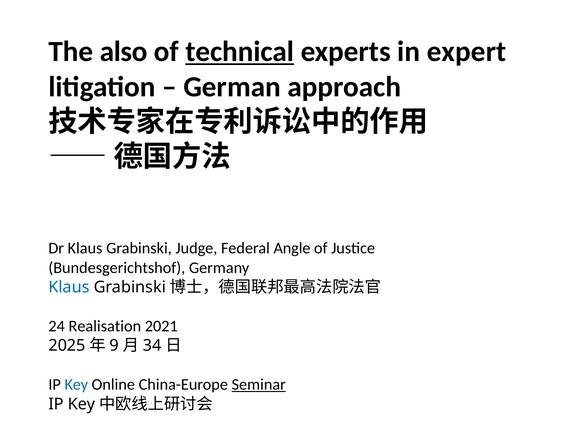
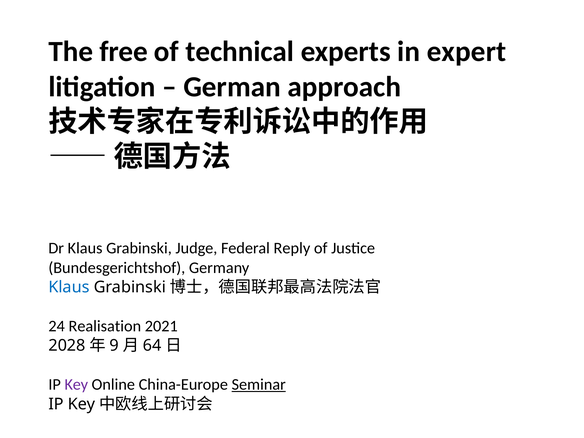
also: also -> free
technical underline: present -> none
Angle: Angle -> Reply
2025: 2025 -> 2028
34: 34 -> 64
Key at (76, 385) colour: blue -> purple
